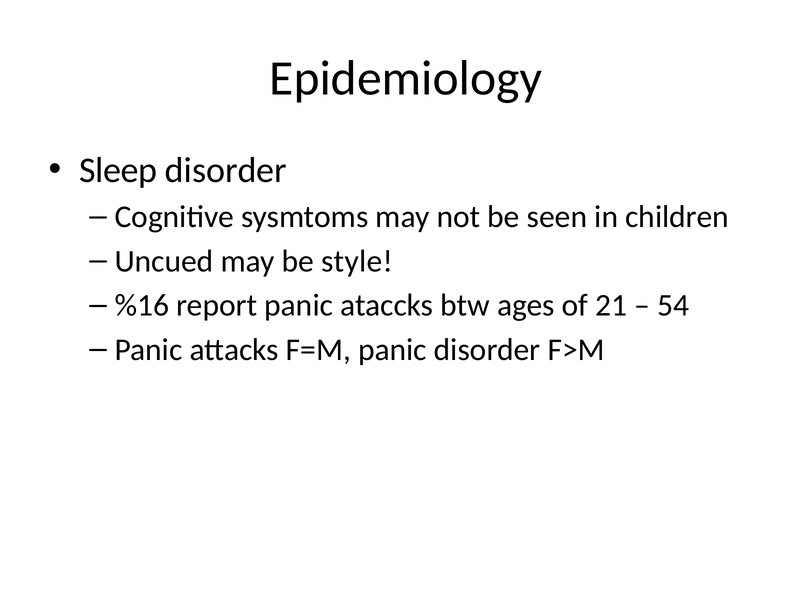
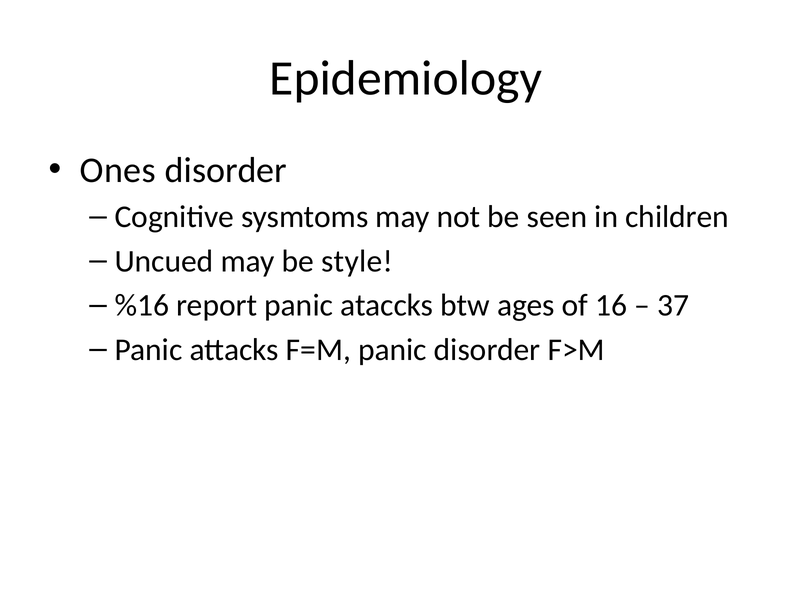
Sleep: Sleep -> Ones
21: 21 -> 16
54: 54 -> 37
